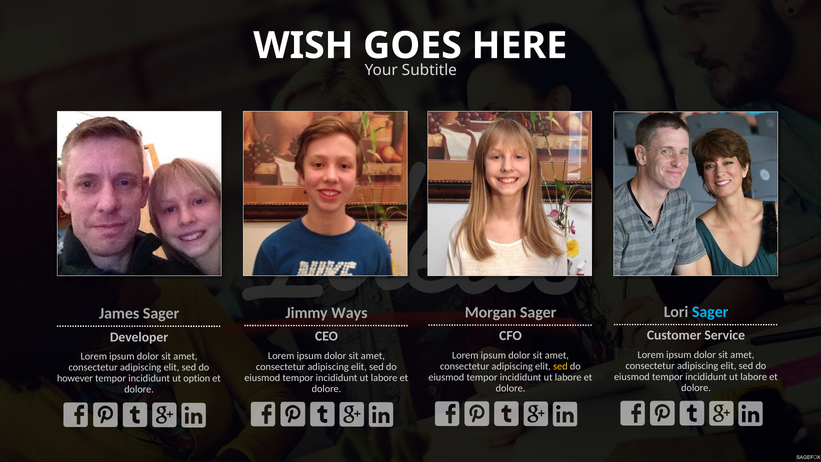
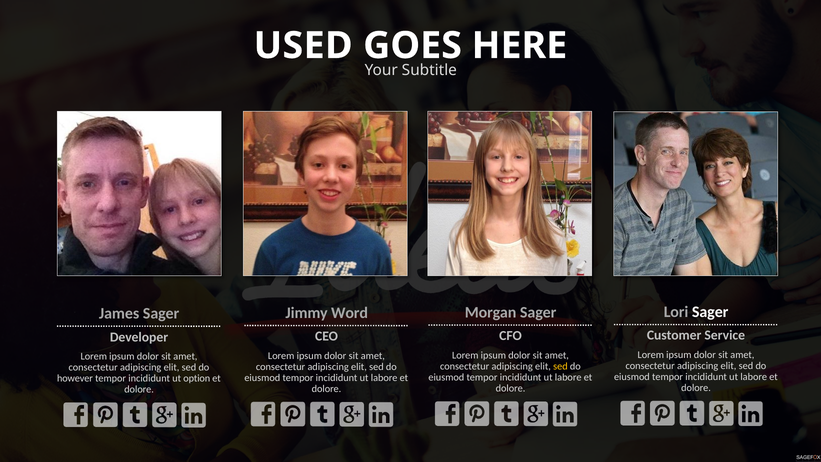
WISH: WISH -> USED
Sager at (710, 312) colour: light blue -> white
Ways: Ways -> Word
